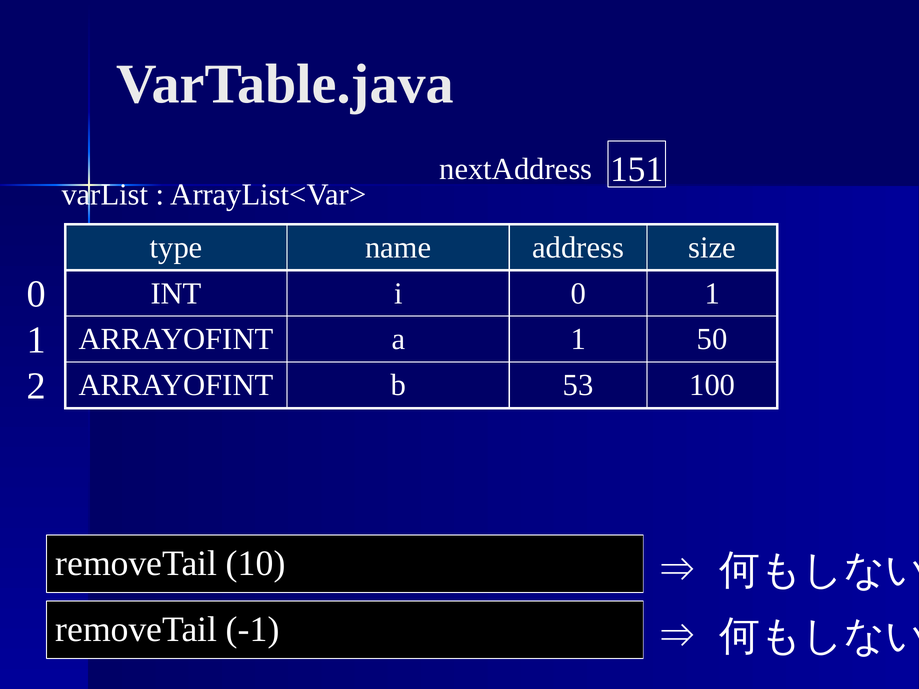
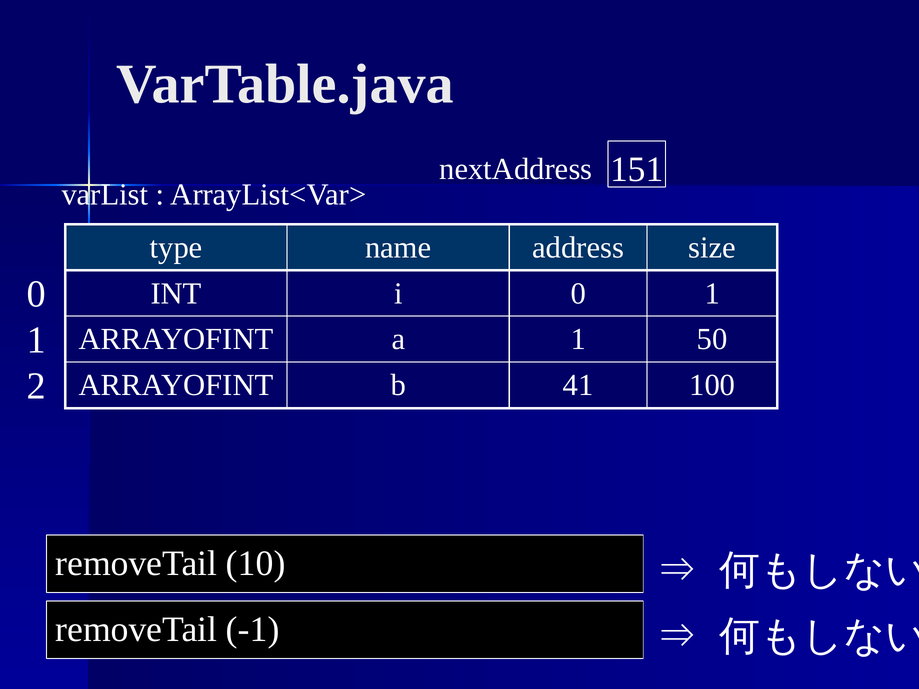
53: 53 -> 41
